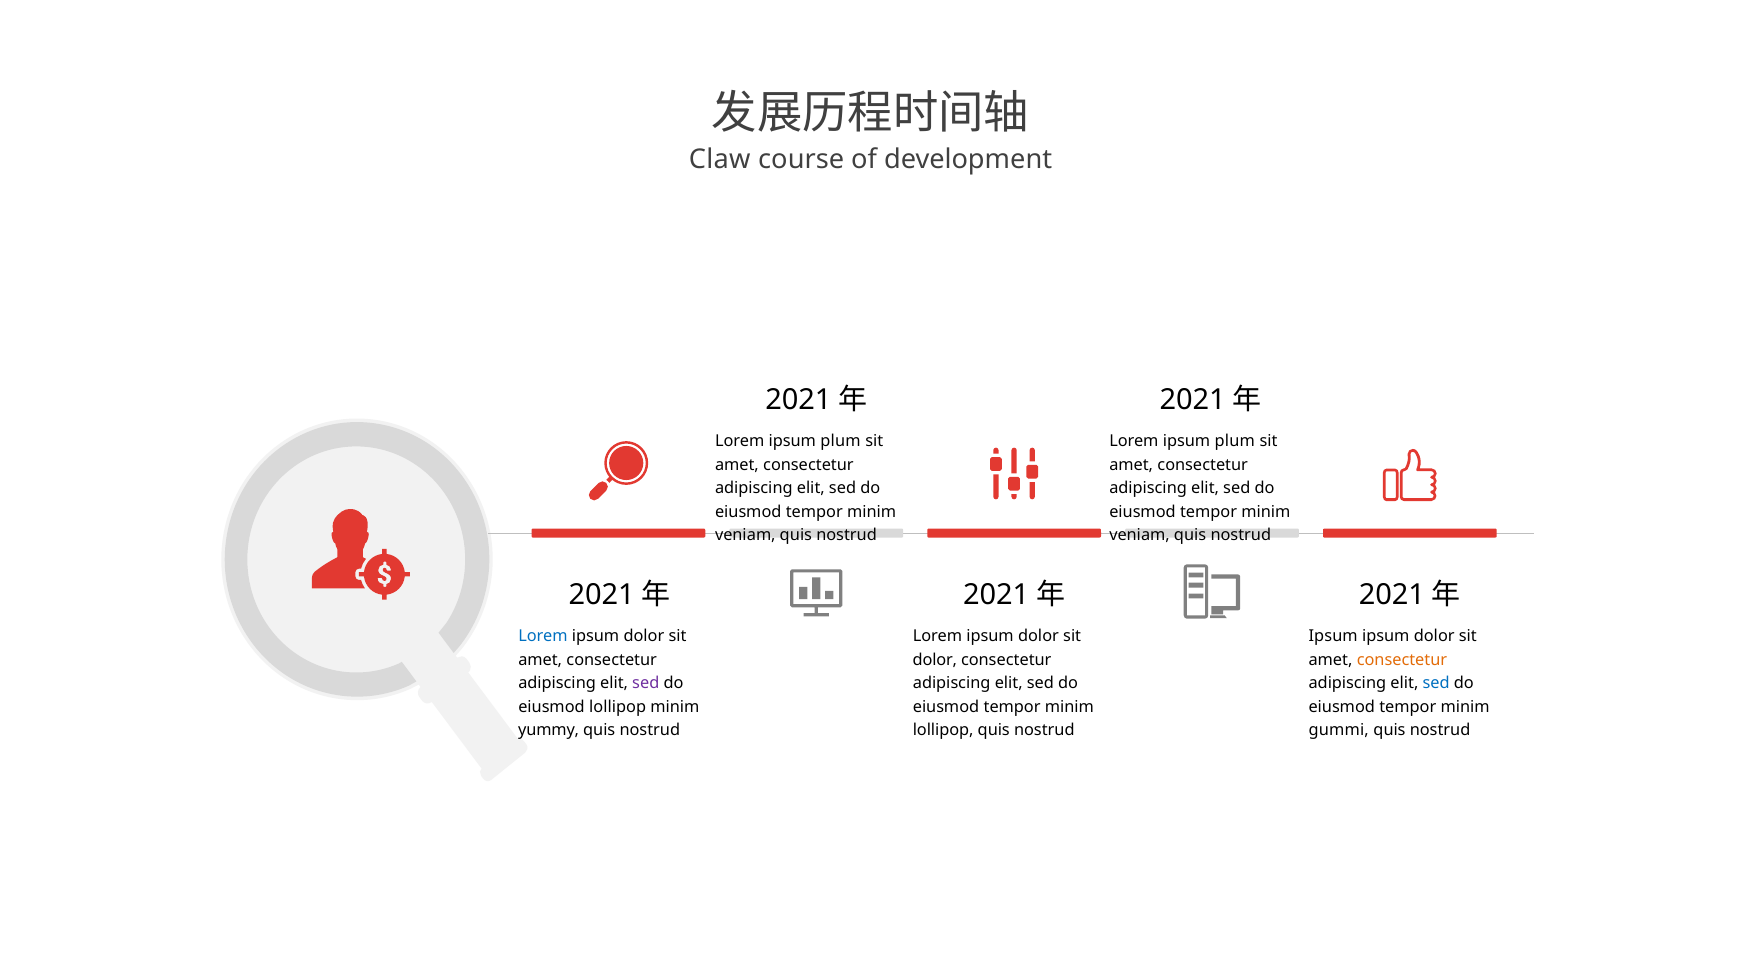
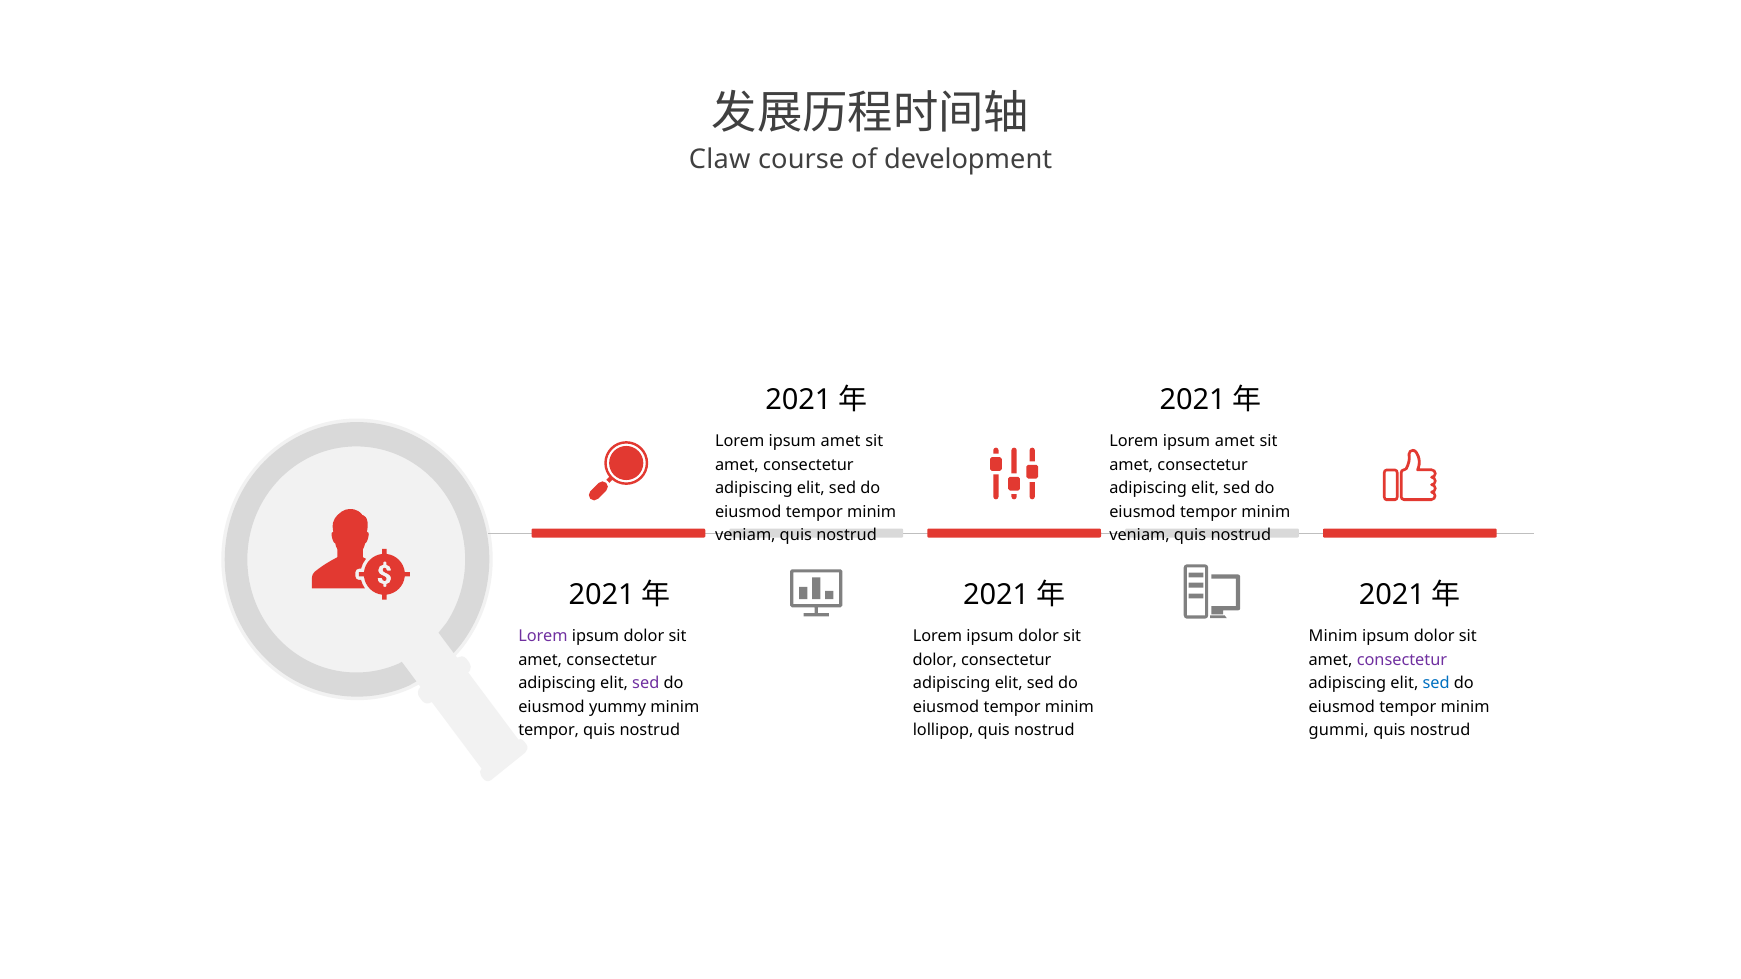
plum at (841, 442): plum -> amet
plum at (1235, 442): plum -> amet
Lorem at (543, 637) colour: blue -> purple
Ipsum at (1333, 637): Ipsum -> Minim
consectetur at (1402, 660) colour: orange -> purple
eiusmod lollipop: lollipop -> yummy
yummy at (549, 731): yummy -> tempor
